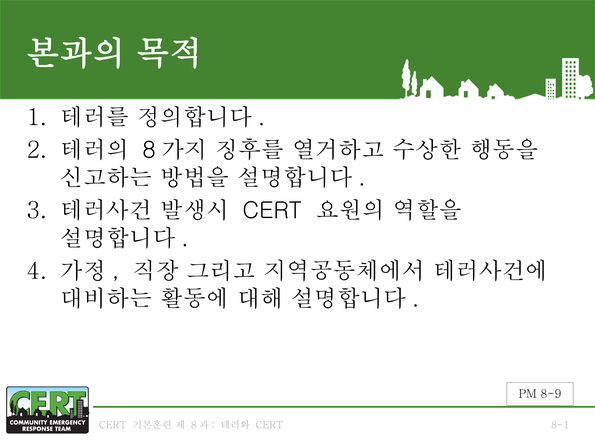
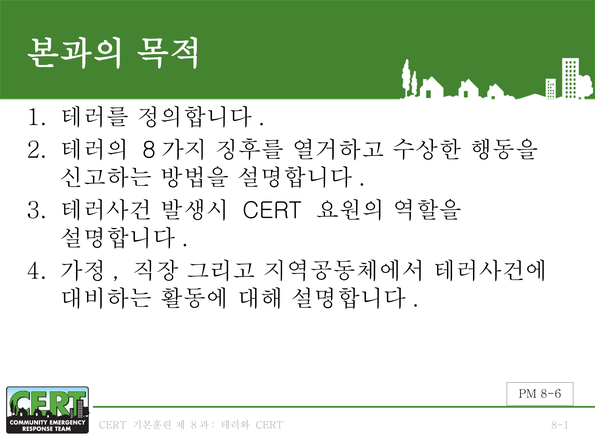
8-9: 8-9 -> 8-6
